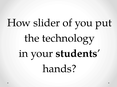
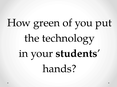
slider: slider -> green
